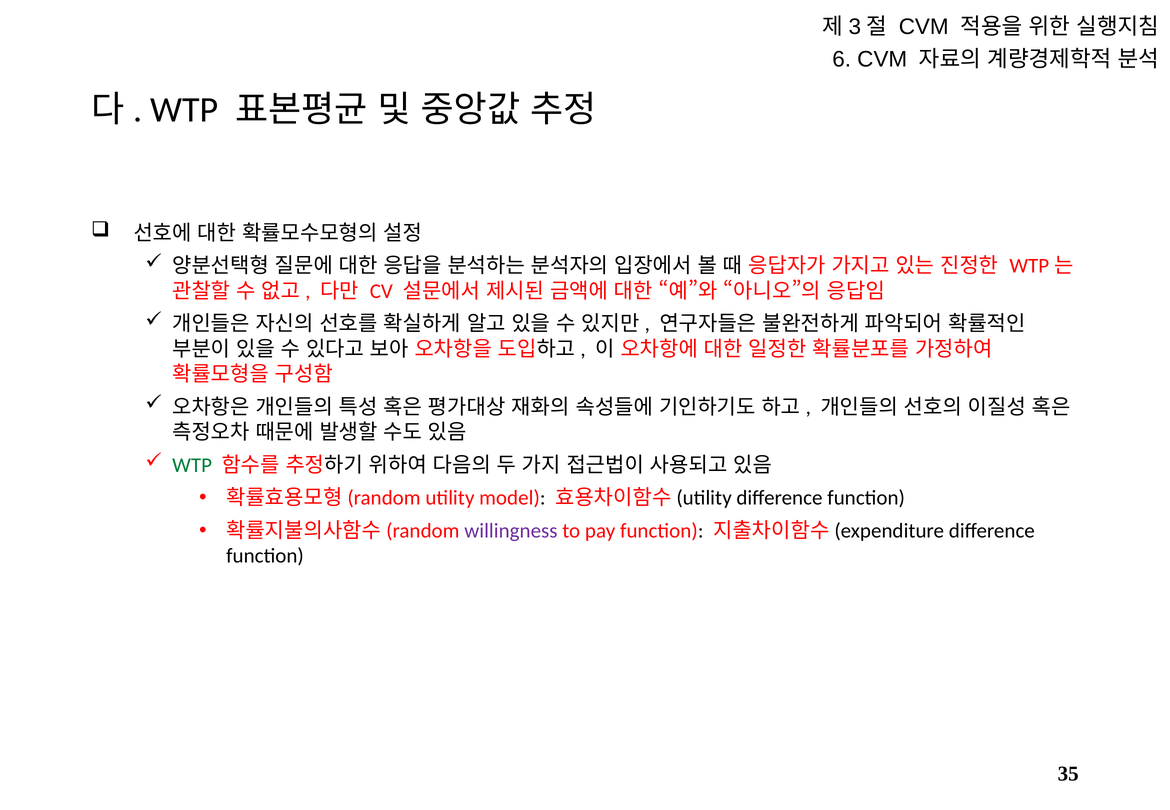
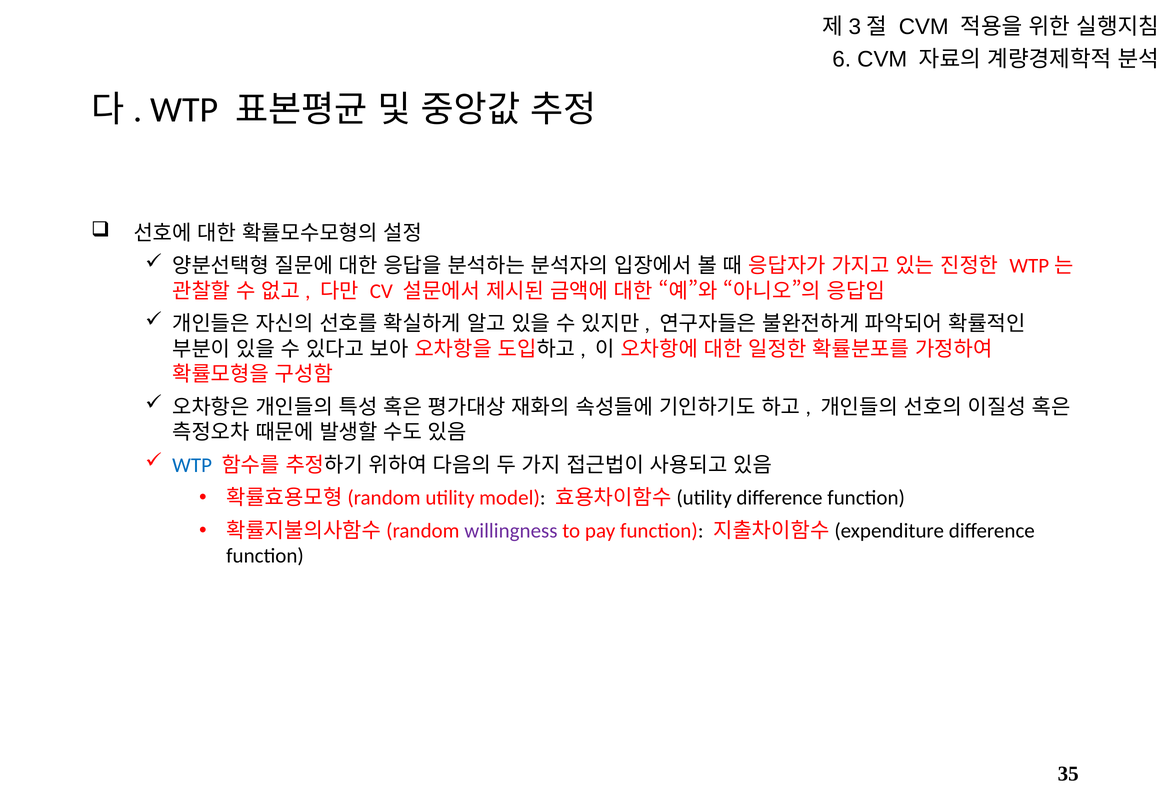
WTP at (192, 465) colour: green -> blue
